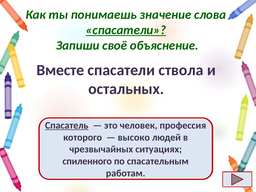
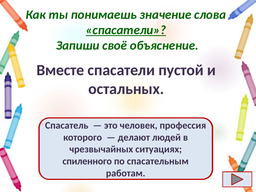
ствола: ствола -> пустой
Спасатель underline: present -> none
высоко: высоко -> делают
